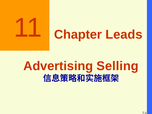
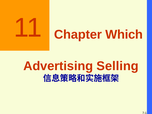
Leads: Leads -> Which
